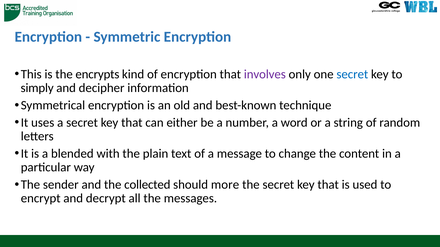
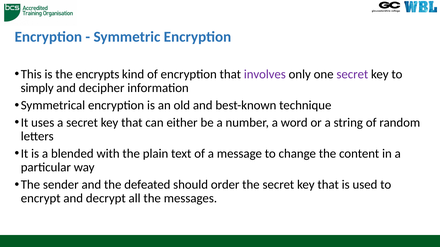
secret at (352, 74) colour: blue -> purple
collected: collected -> defeated
more: more -> order
